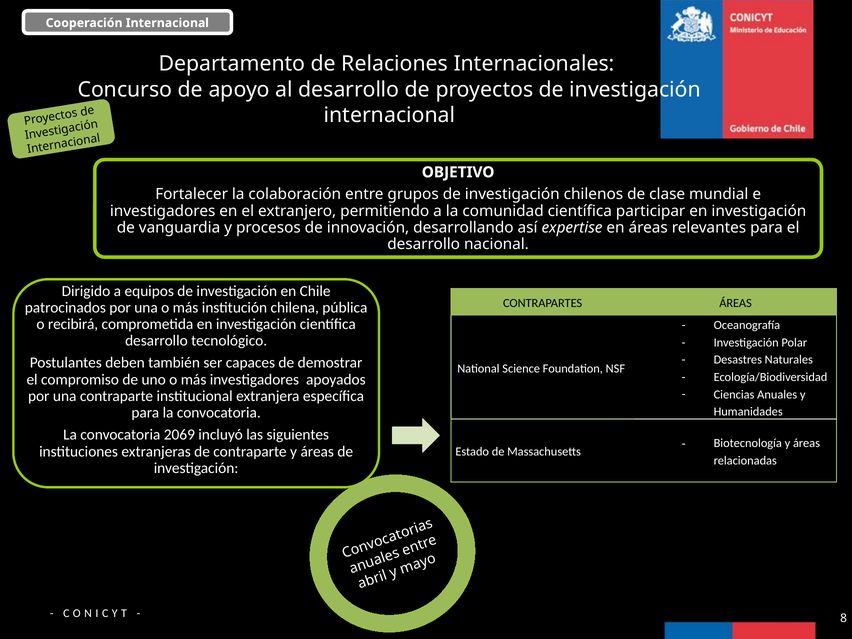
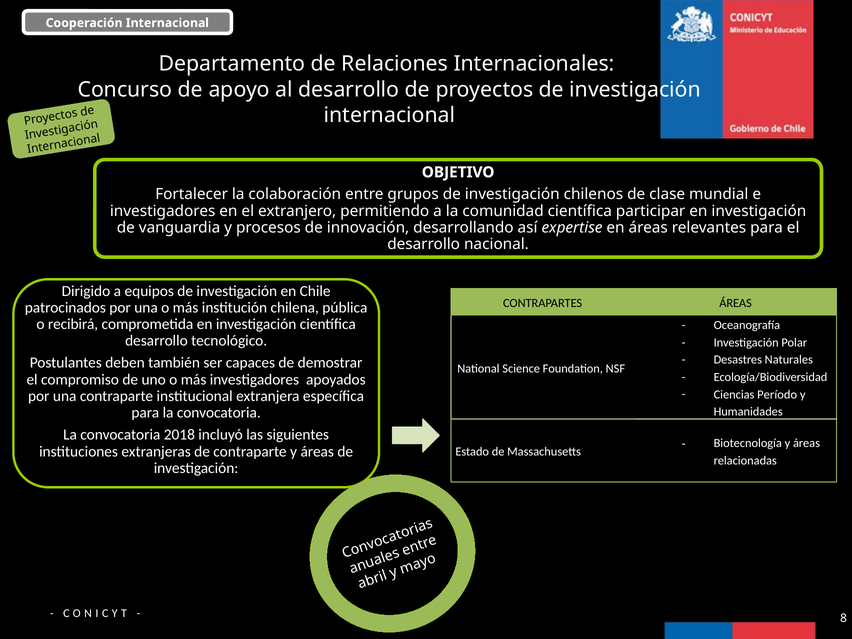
Anuales: Anuales -> Período
2069: 2069 -> 2018
